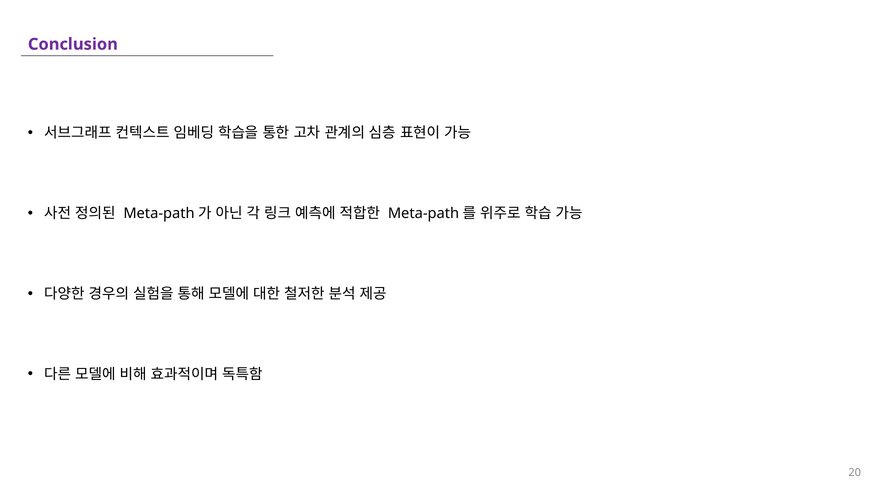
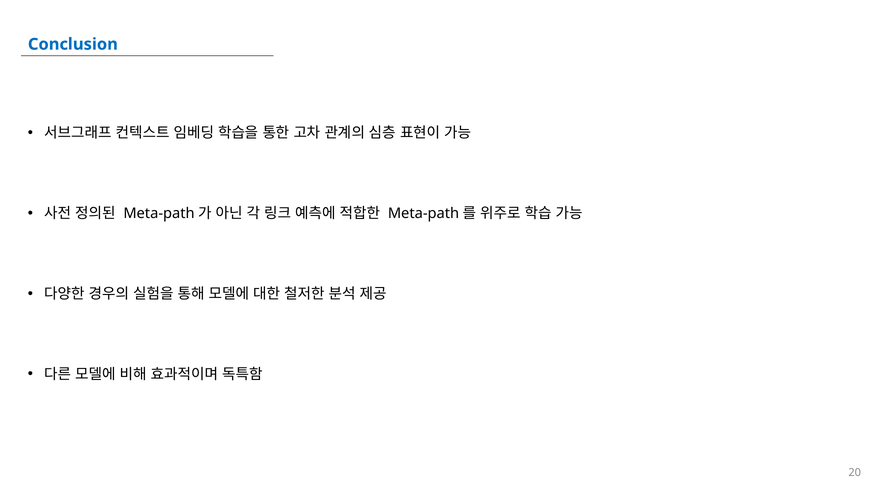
Conclusion colour: purple -> blue
